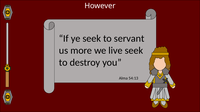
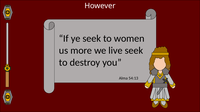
servant: servant -> women
